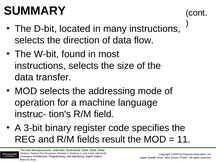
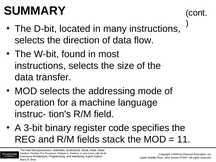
result: result -> stack
